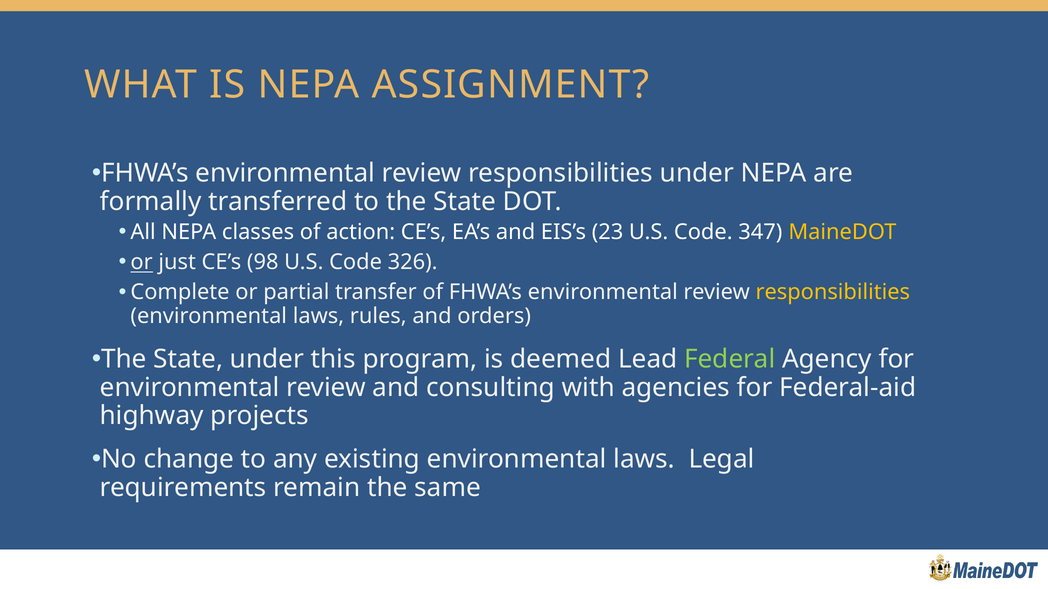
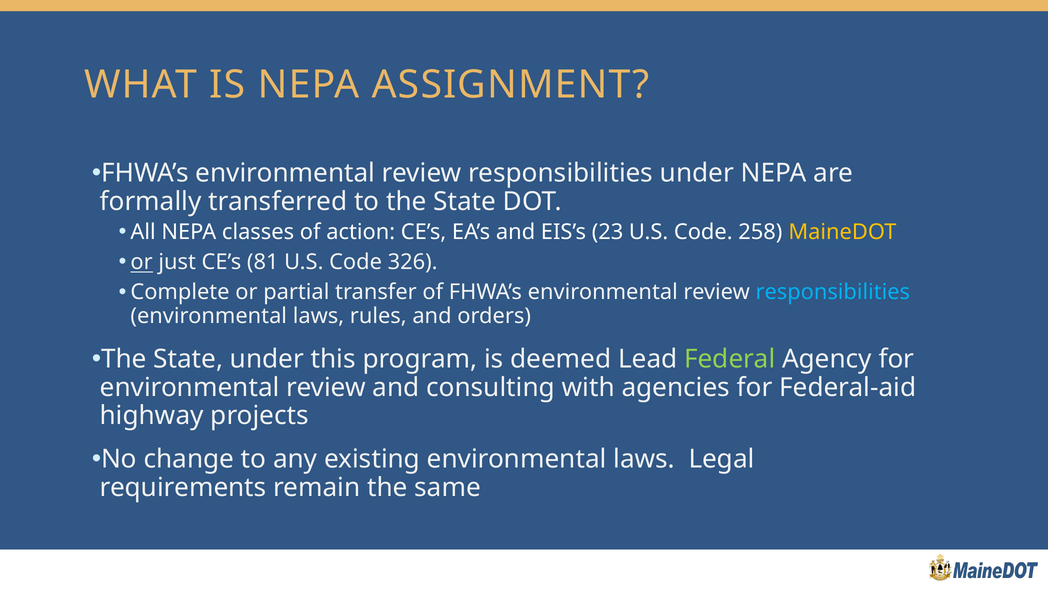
347: 347 -> 258
98: 98 -> 81
responsibilities at (833, 292) colour: yellow -> light blue
